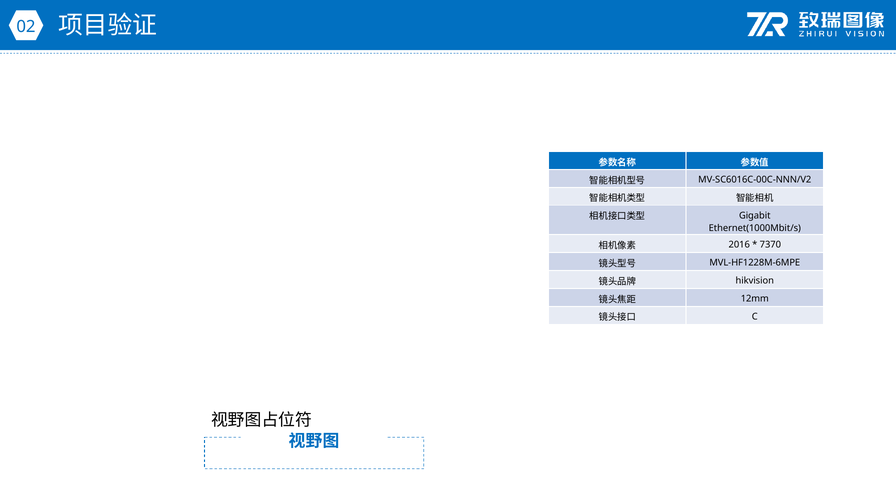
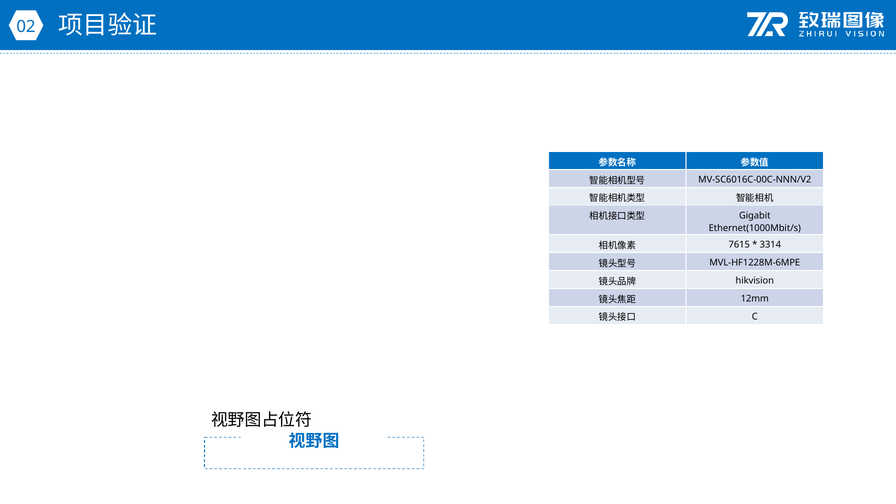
2016: 2016 -> 7615
7370: 7370 -> 3314
